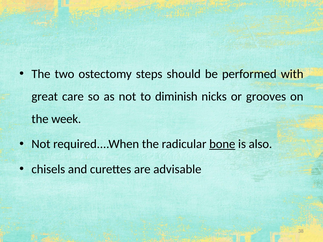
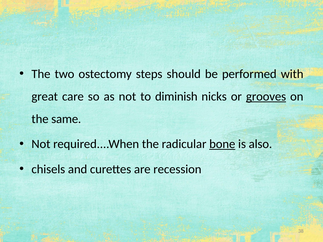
grooves underline: none -> present
week: week -> same
advisable: advisable -> recession
